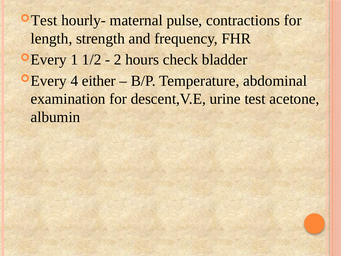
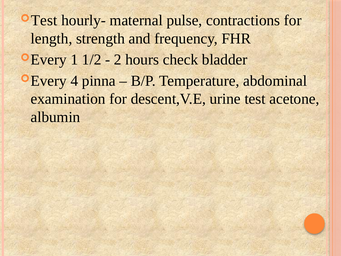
either: either -> pinna
